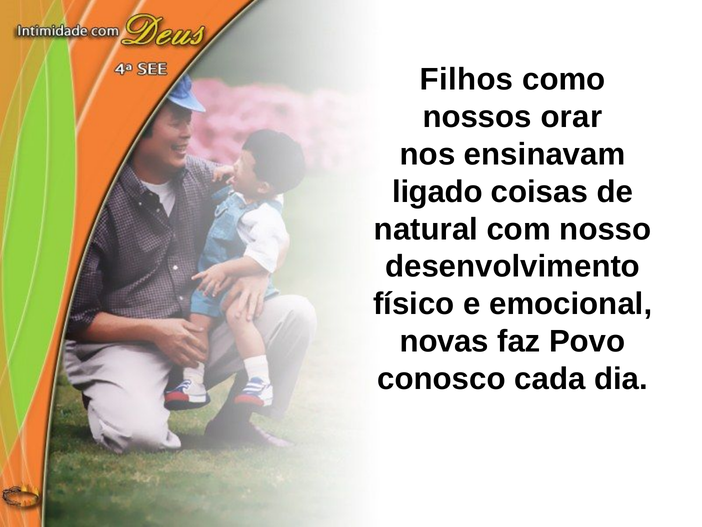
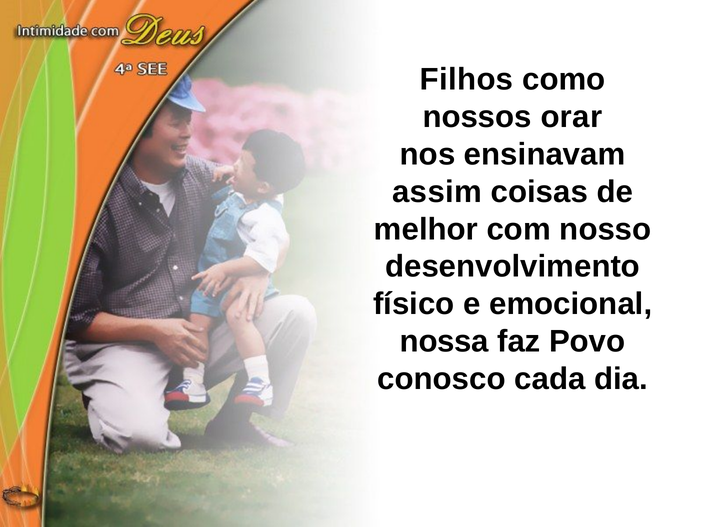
ligado: ligado -> assim
natural: natural -> melhor
novas: novas -> nossa
